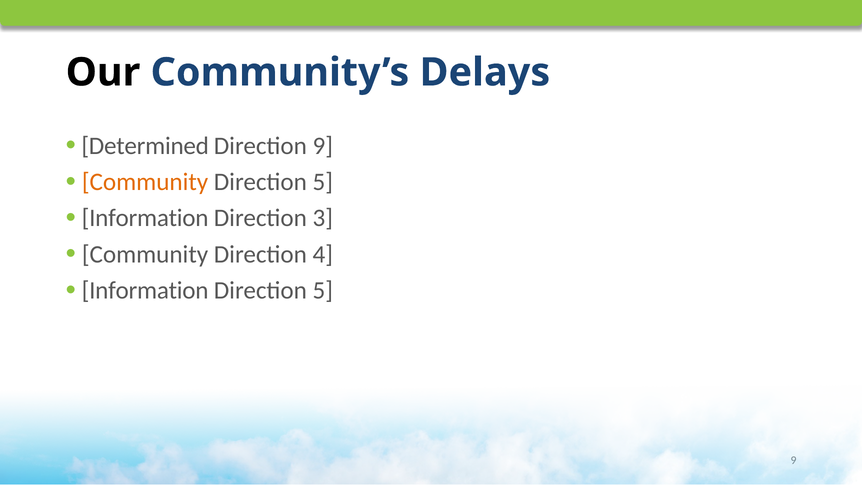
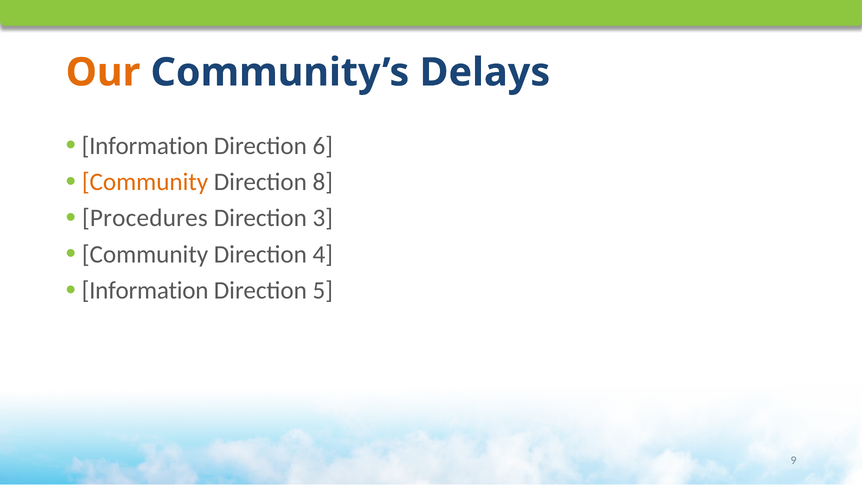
Our colour: black -> orange
Determined at (145, 146): Determined -> Information
Direction 9: 9 -> 6
5 at (323, 182): 5 -> 8
Information at (145, 218): Information -> Procedures
